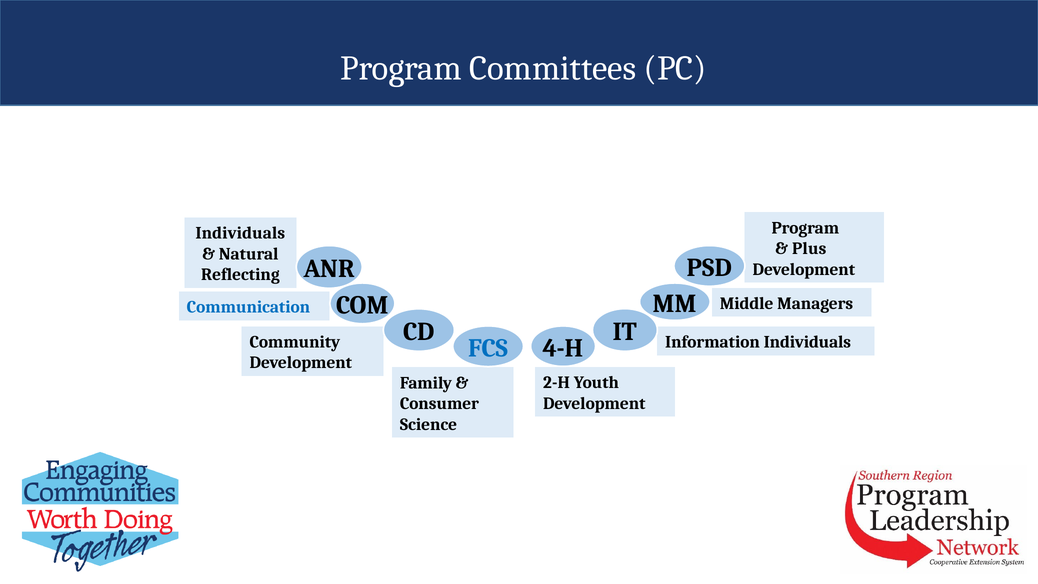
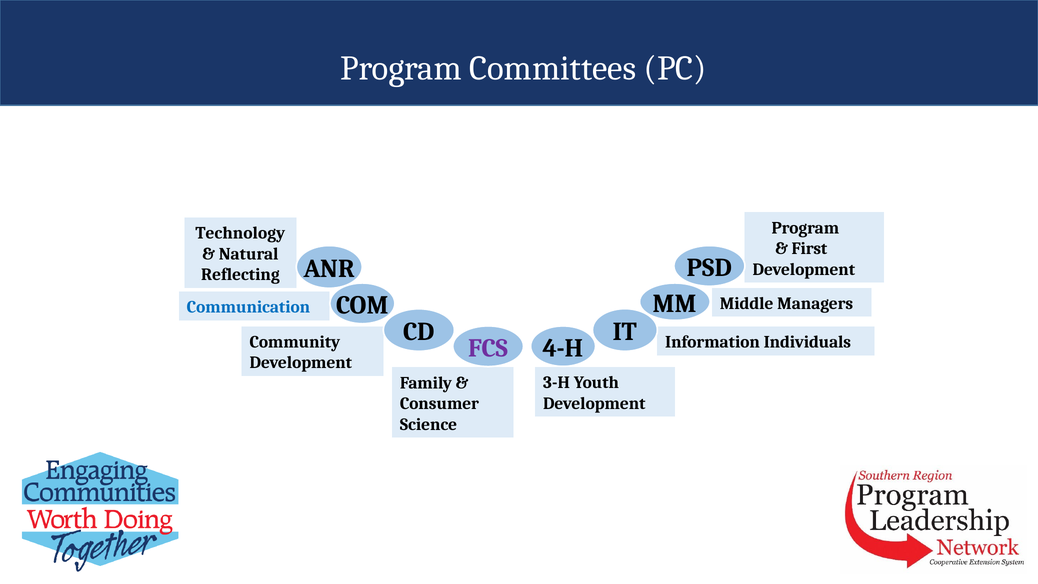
Individuals at (240, 233): Individuals -> Technology
Plus: Plus -> First
FCS colour: blue -> purple
2-H: 2-H -> 3-H
